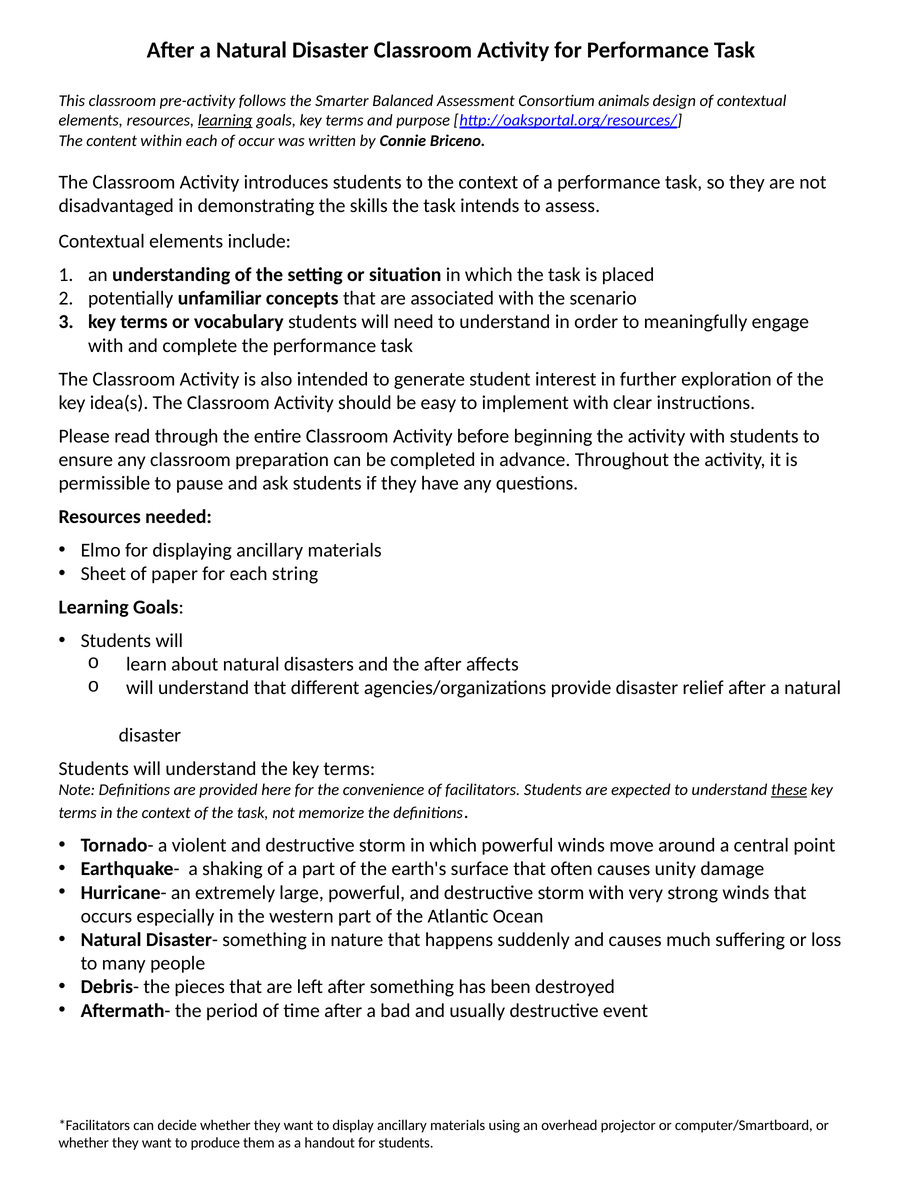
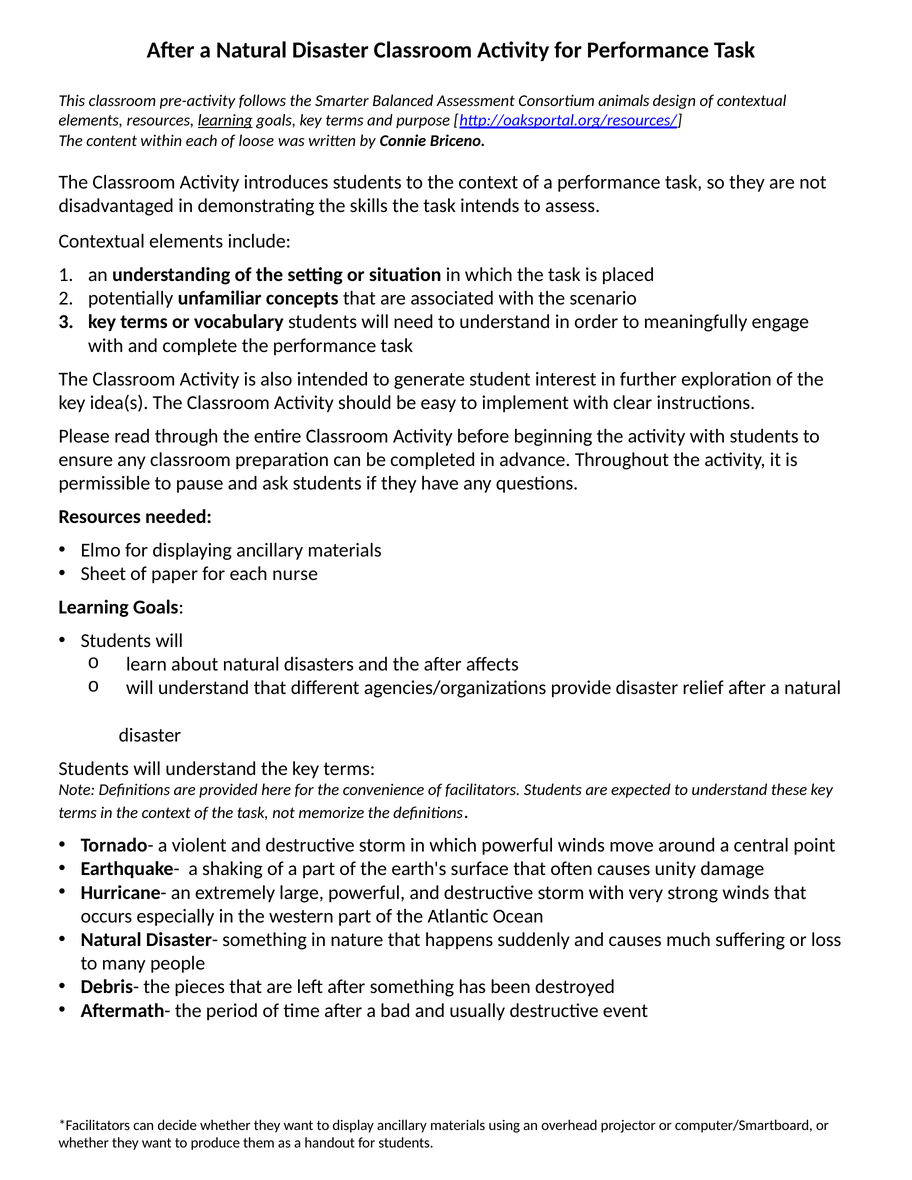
occur: occur -> loose
string: string -> nurse
these underline: present -> none
